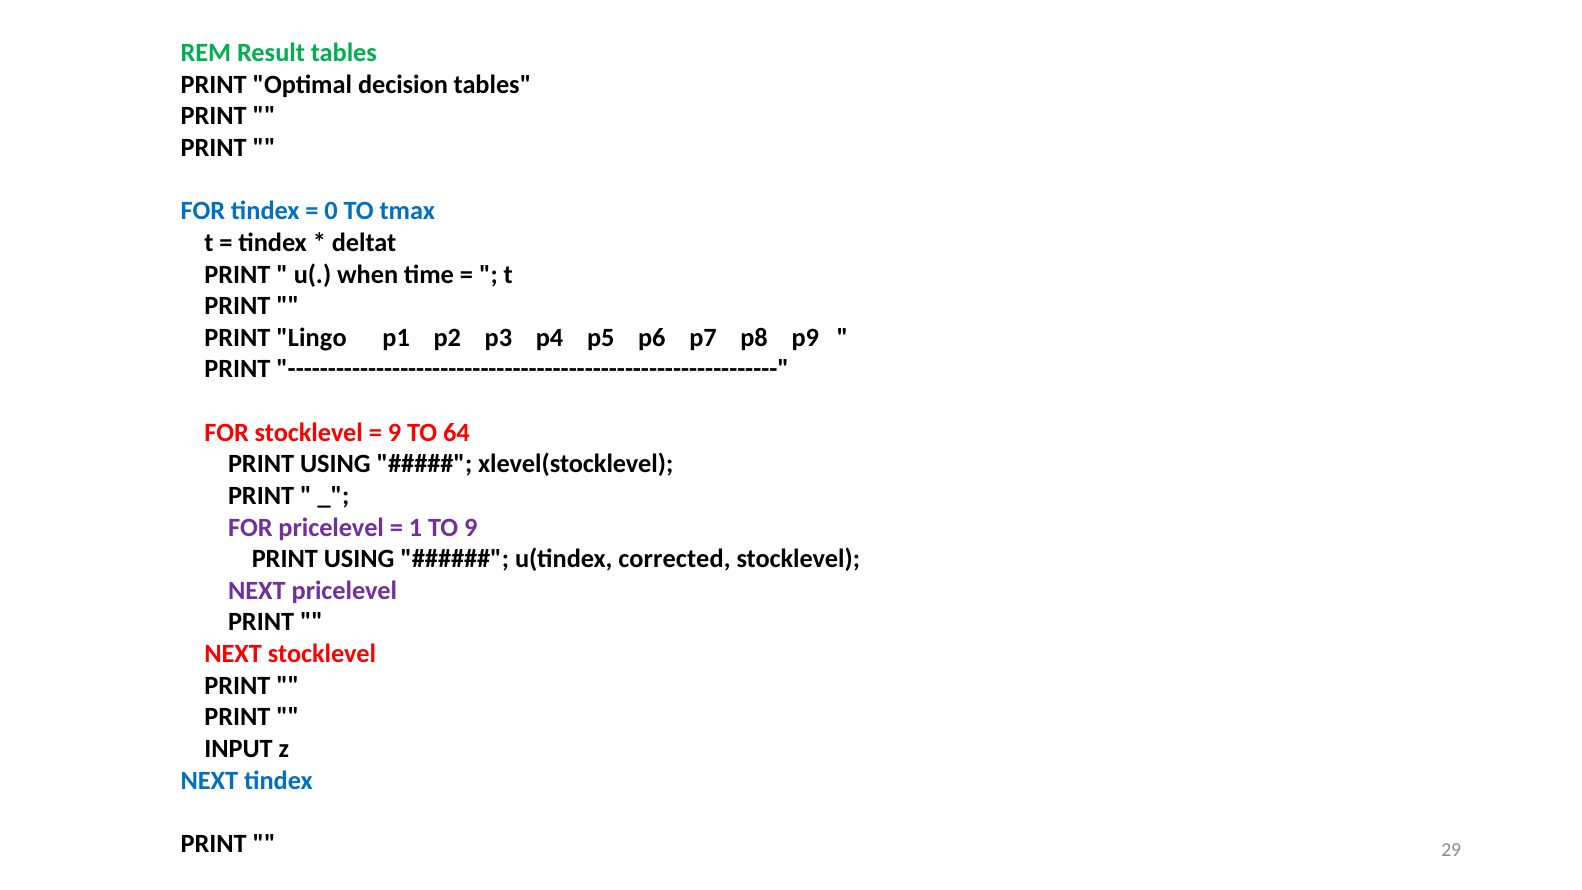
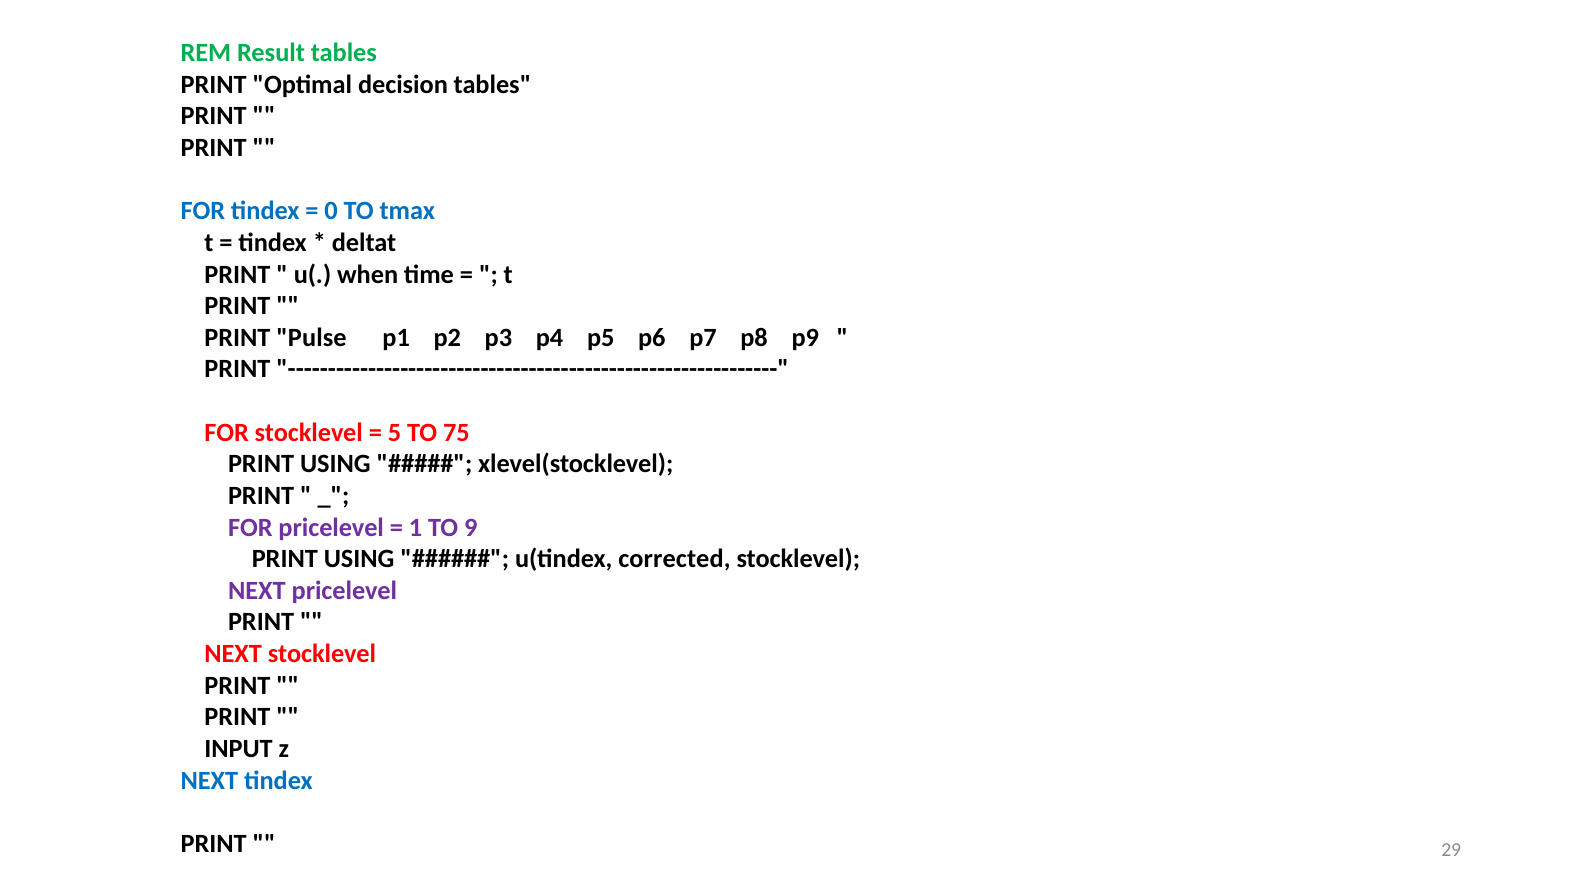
Lingo: Lingo -> Pulse
9 at (394, 432): 9 -> 5
64: 64 -> 75
